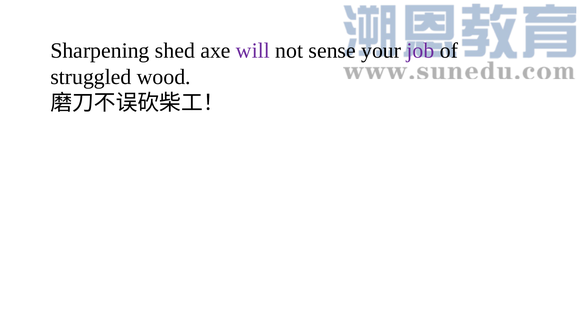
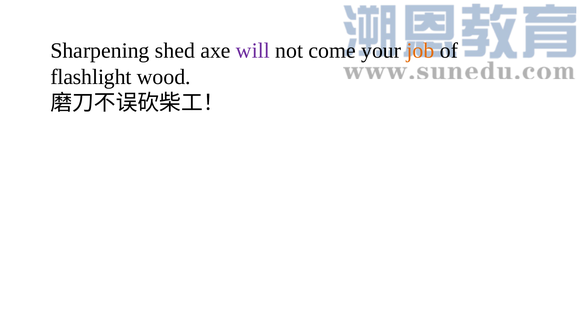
sense: sense -> come
job colour: purple -> orange
struggled: struggled -> flashlight
